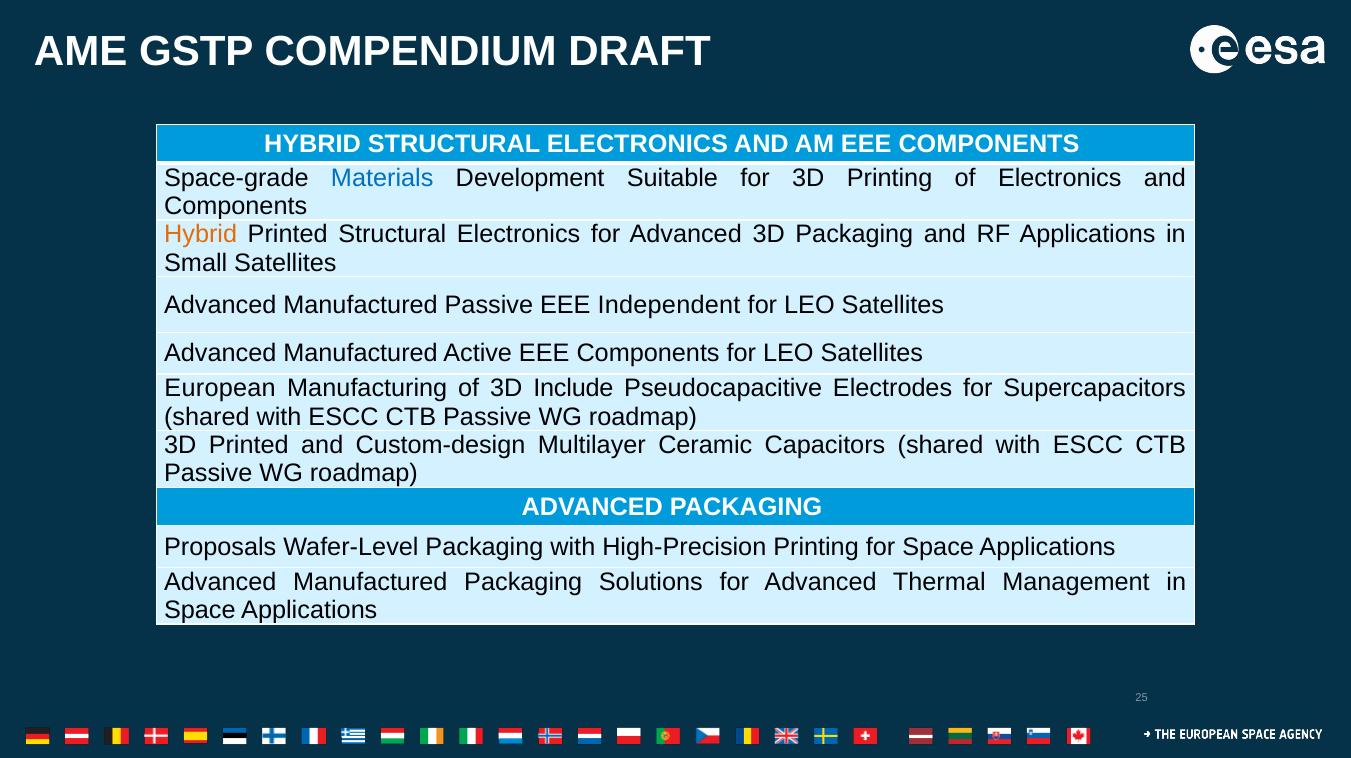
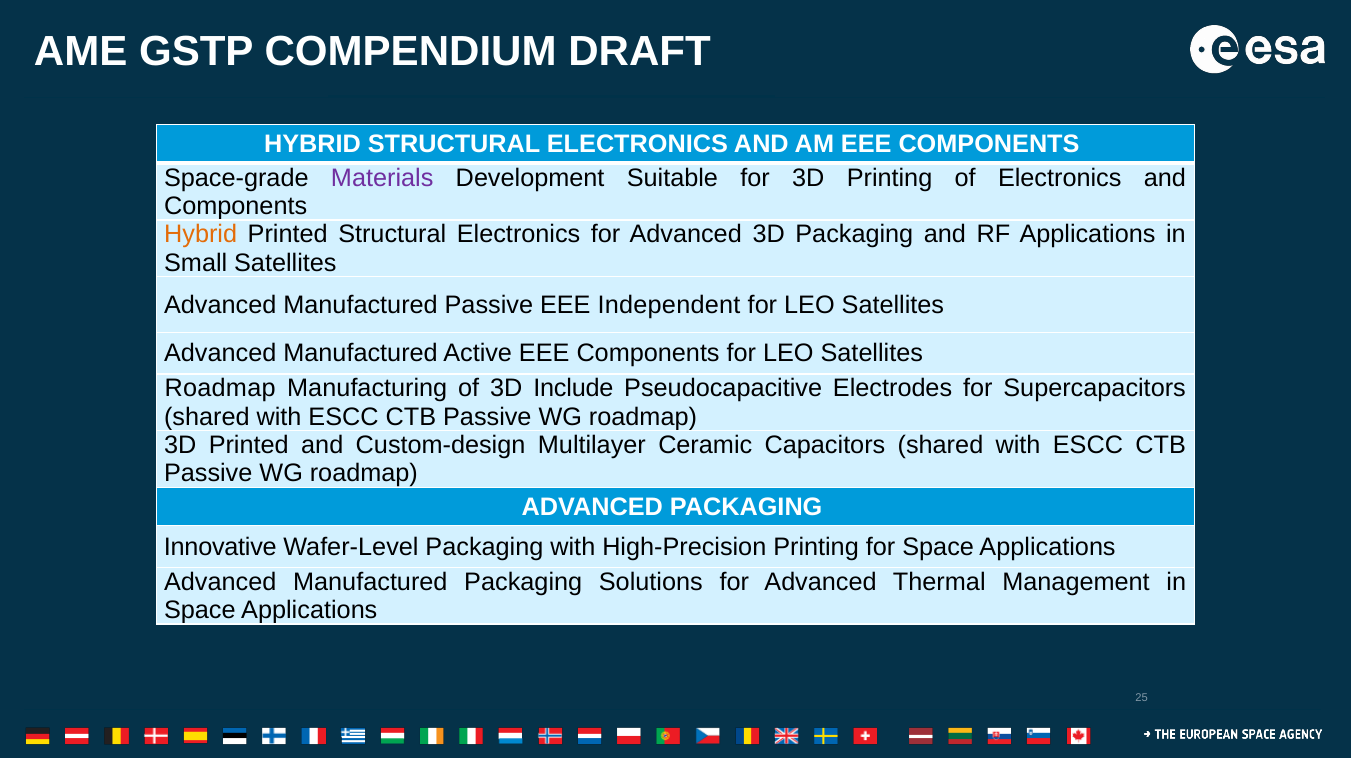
Materials colour: blue -> purple
European at (220, 388): European -> Roadmap
Proposals: Proposals -> Innovative
